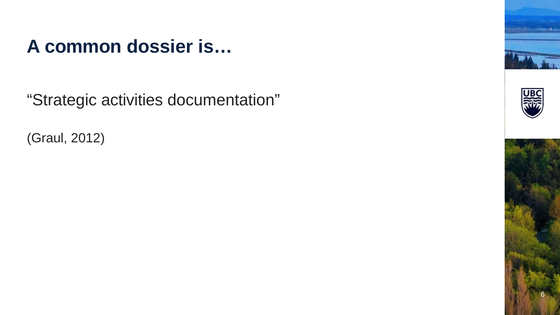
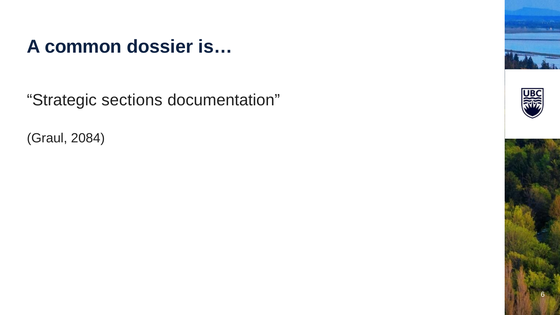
activities: activities -> sections
2012: 2012 -> 2084
